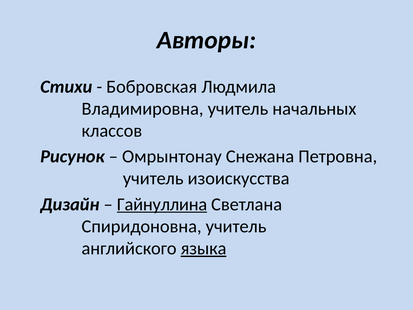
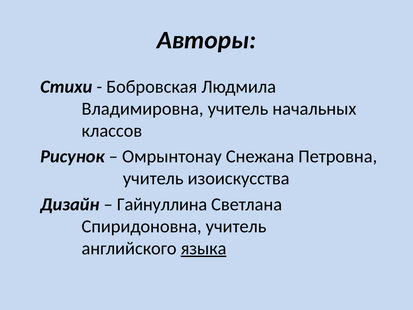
Гайнуллина underline: present -> none
